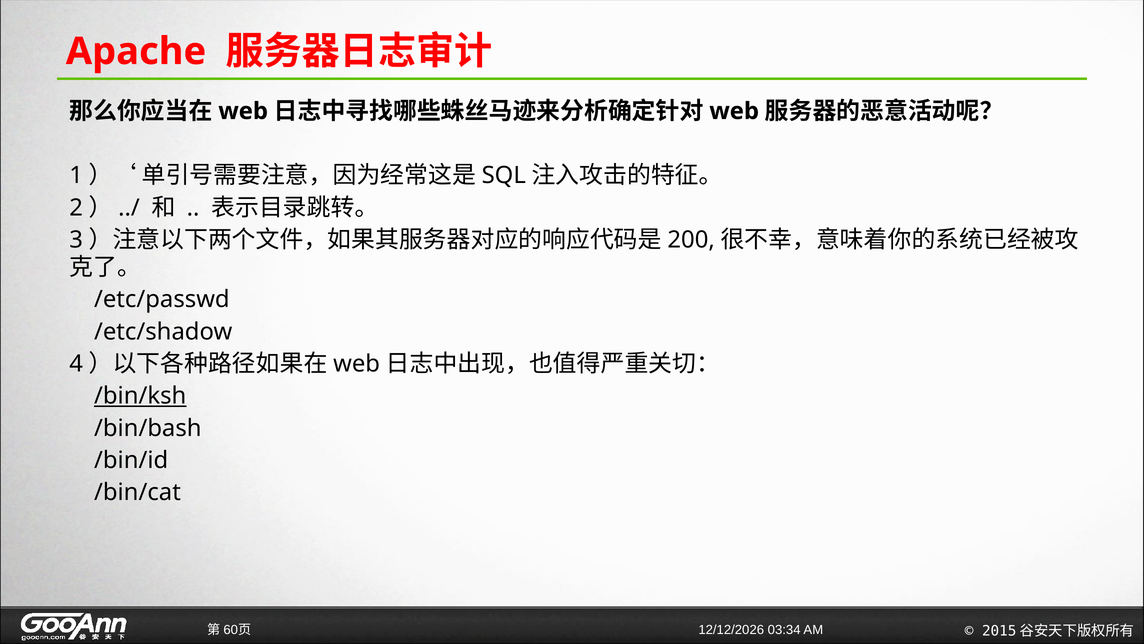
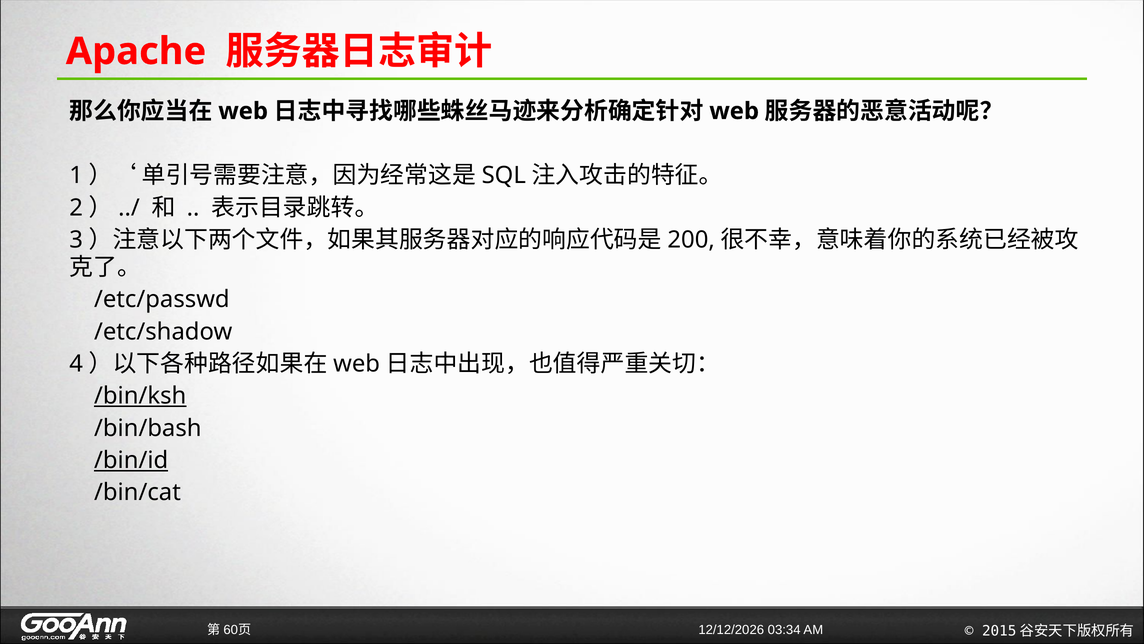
/bin/id underline: none -> present
